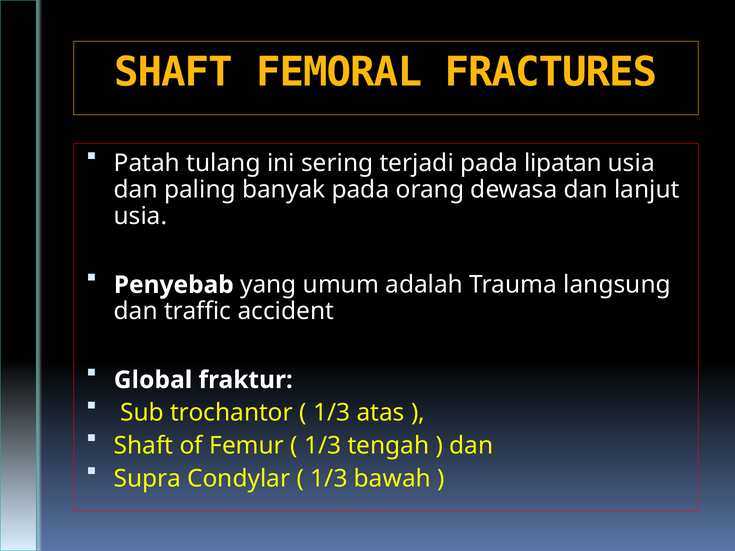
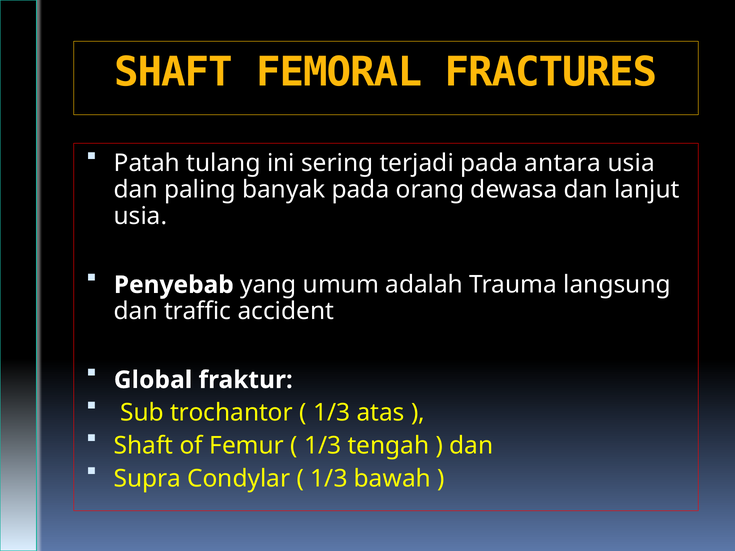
lipatan: lipatan -> antara
